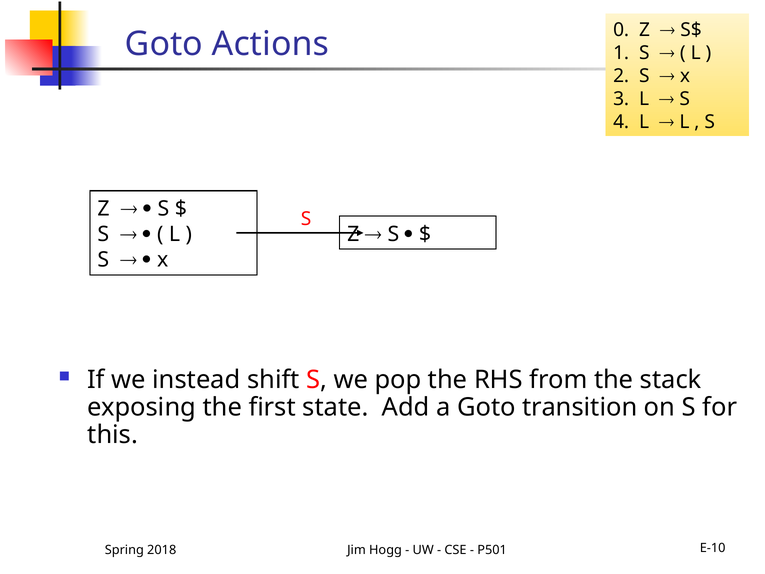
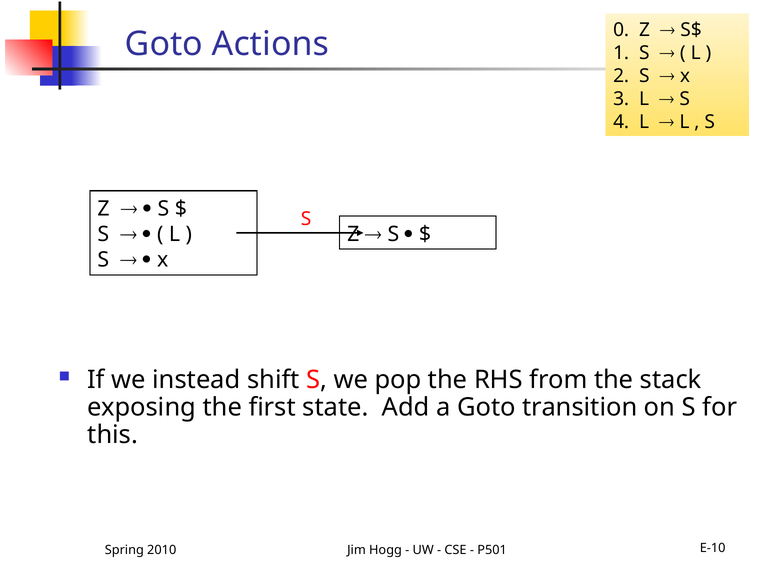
2018: 2018 -> 2010
